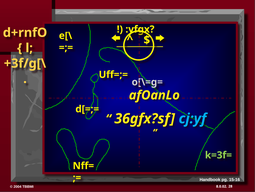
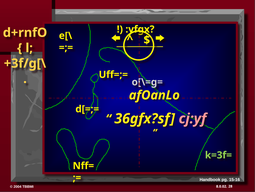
cj:yf colour: light blue -> pink
